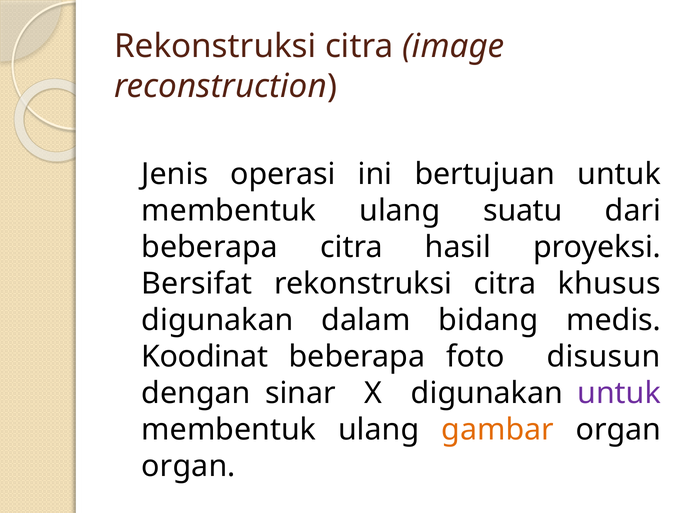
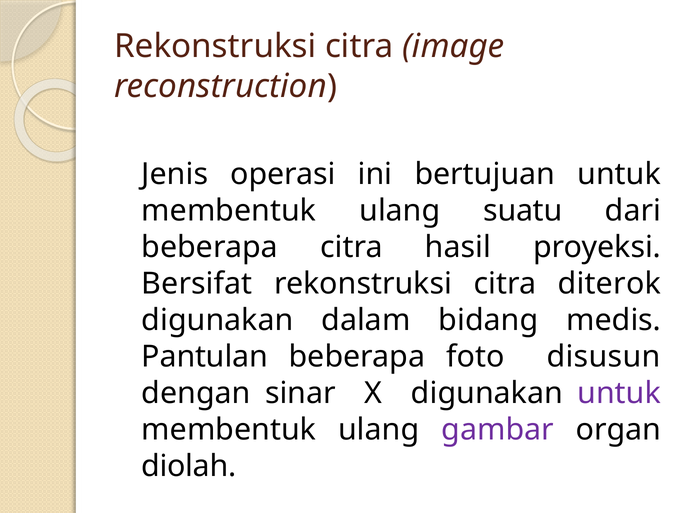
khusus: khusus -> diterok
Koodinat: Koodinat -> Pantulan
gambar colour: orange -> purple
organ at (189, 466): organ -> diolah
